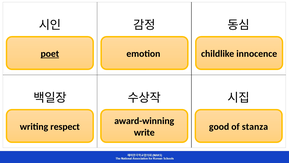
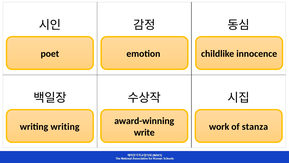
poet underline: present -> none
writing respect: respect -> writing
good: good -> work
